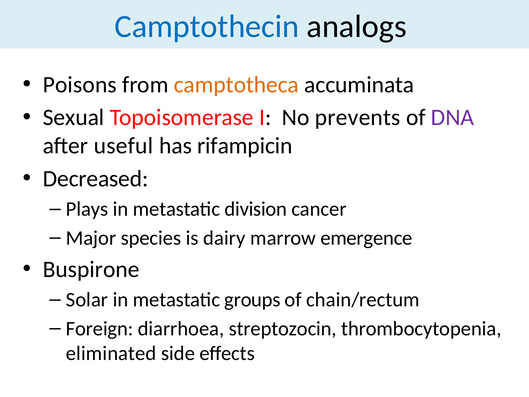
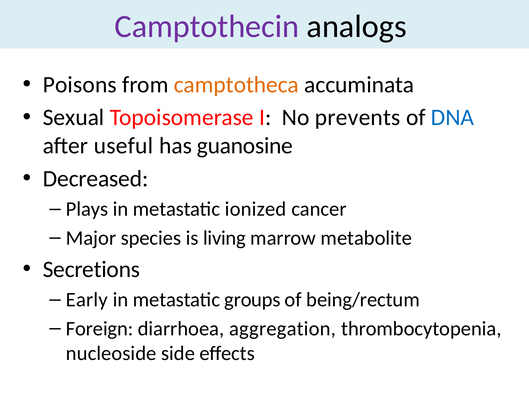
Camptothecin colour: blue -> purple
DNA colour: purple -> blue
rifampicin: rifampicin -> guanosine
division: division -> ionized
dairy: dairy -> living
emergence: emergence -> metabolite
Buspirone: Buspirone -> Secretions
Solar: Solar -> Early
chain/rectum: chain/rectum -> being/rectum
streptozocin: streptozocin -> aggregation
eliminated: eliminated -> nucleoside
